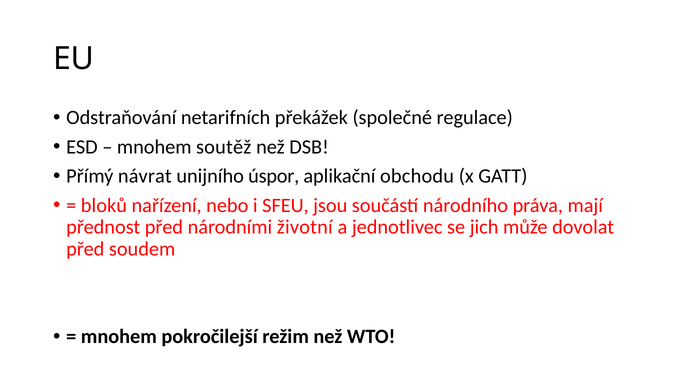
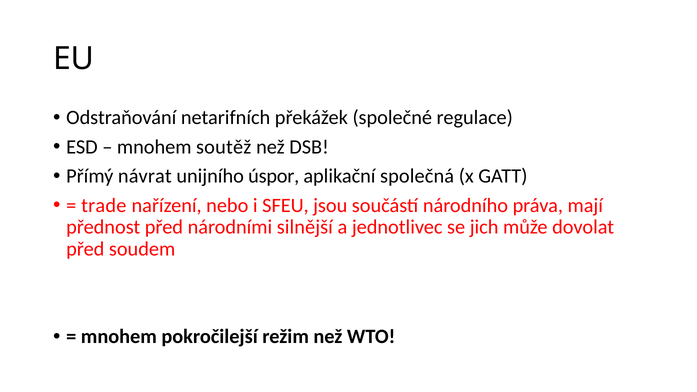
obchodu: obchodu -> společná
bloků: bloků -> trade
životní: životní -> silnější
